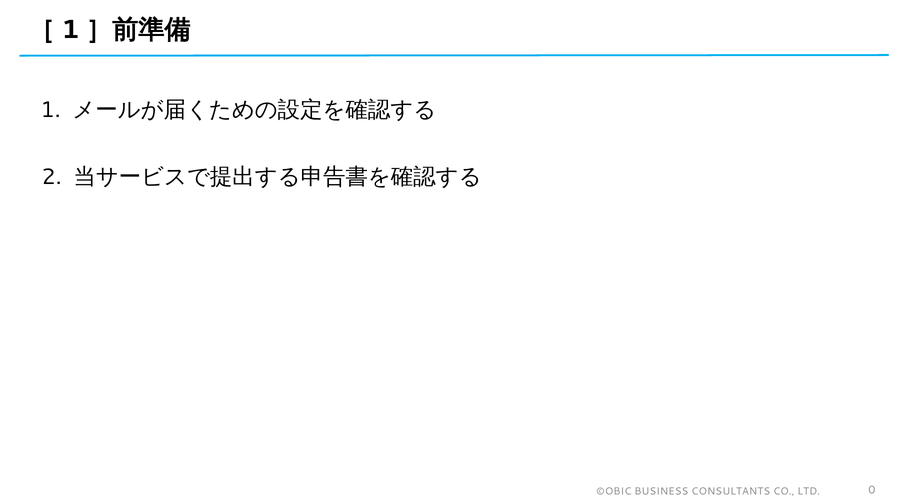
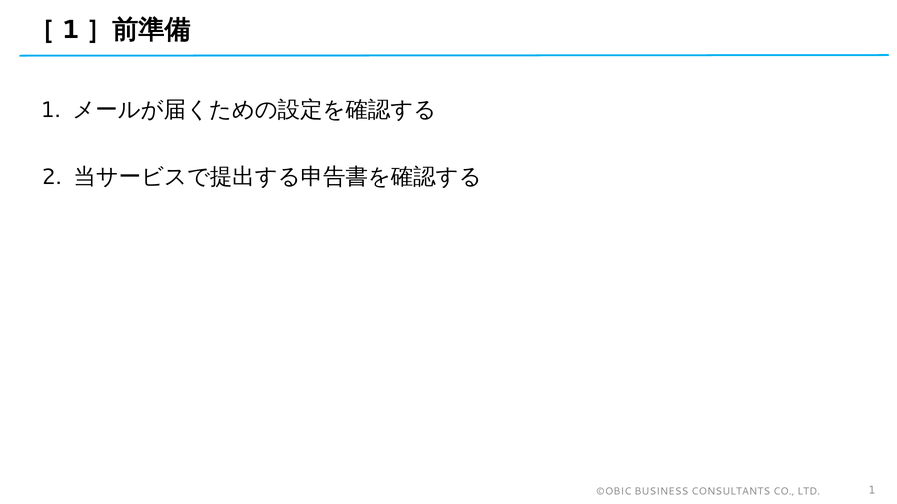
LTD 0: 0 -> 1
